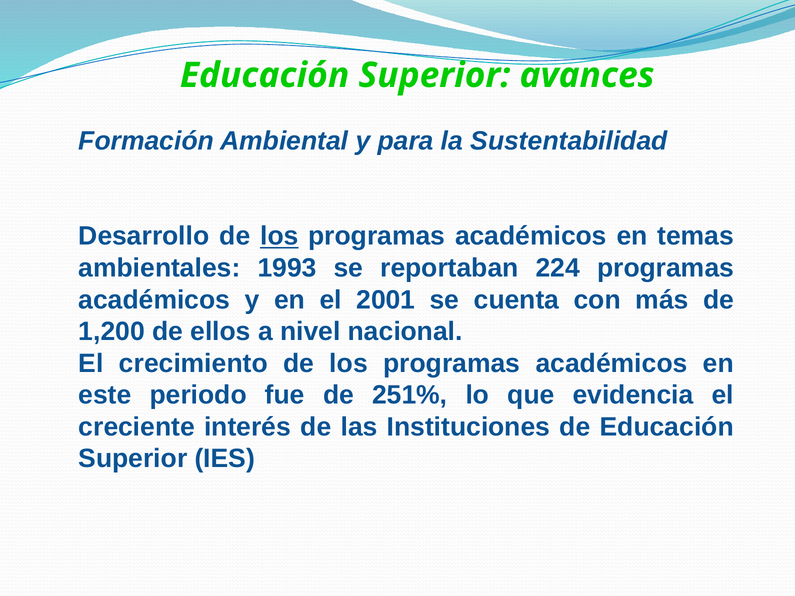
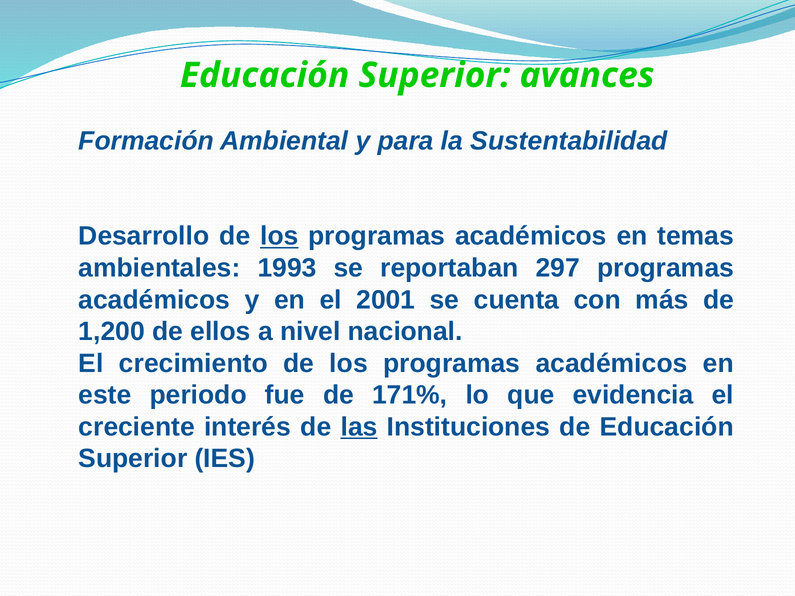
224: 224 -> 297
251%: 251% -> 171%
las underline: none -> present
